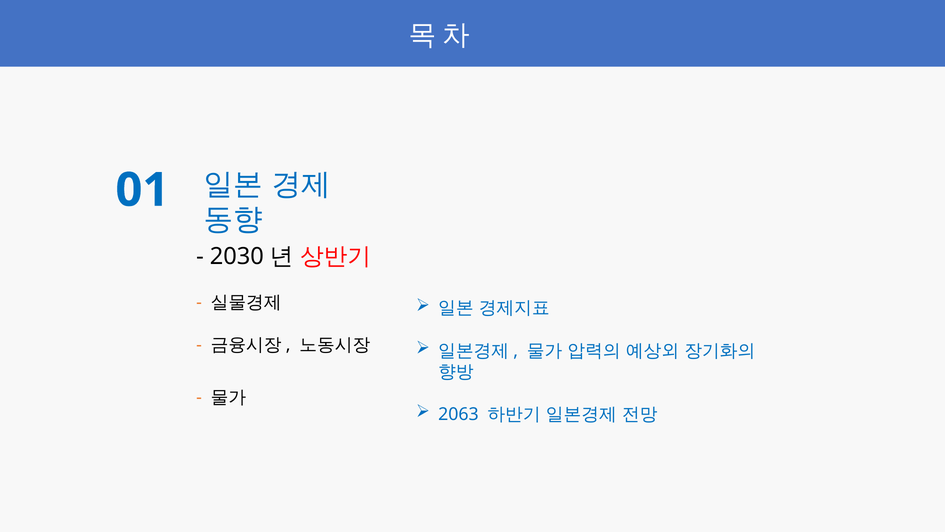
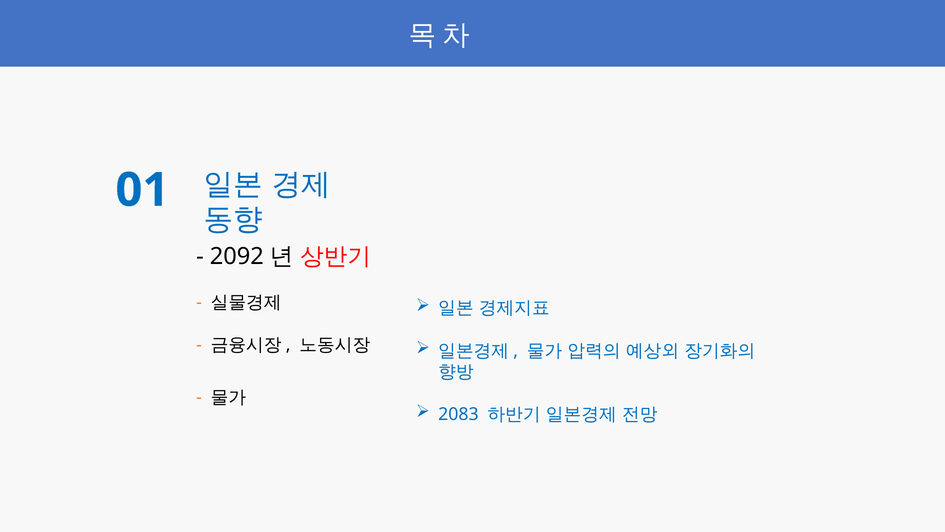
2030: 2030 -> 2092
2063: 2063 -> 2083
